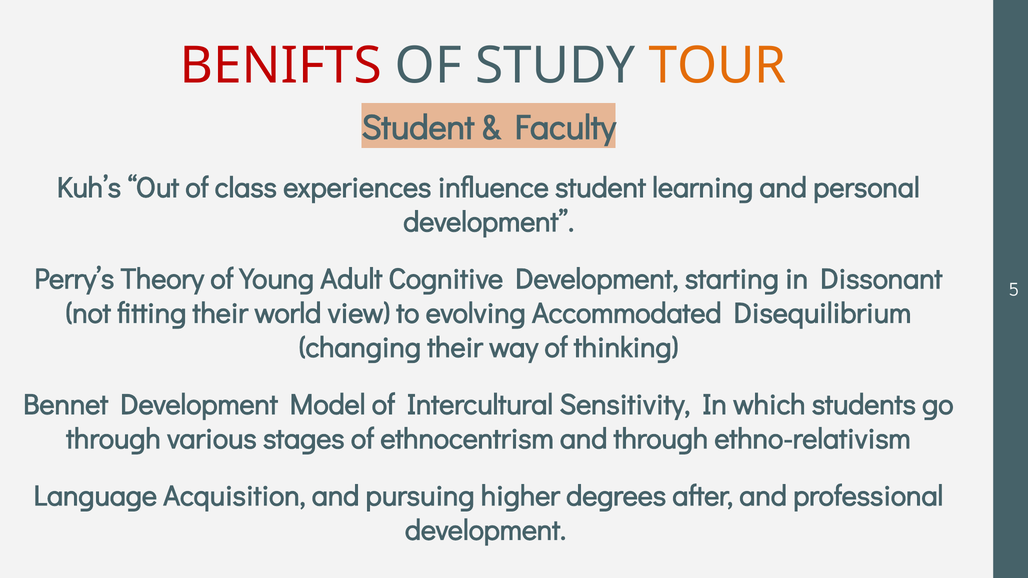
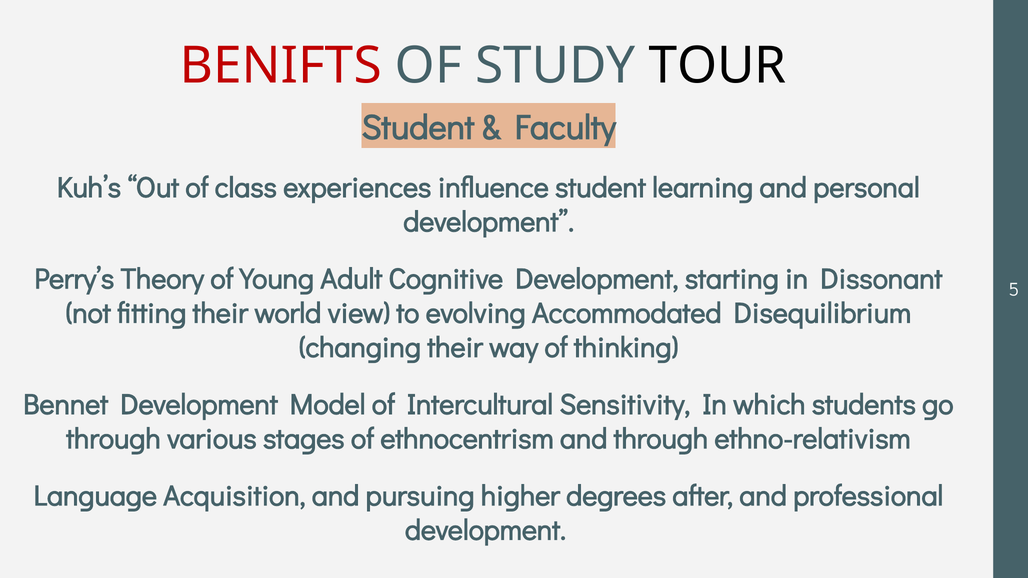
TOUR colour: orange -> black
